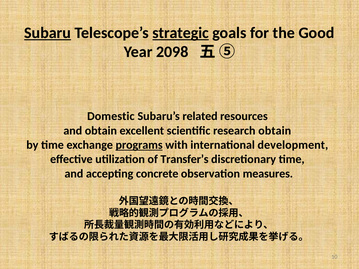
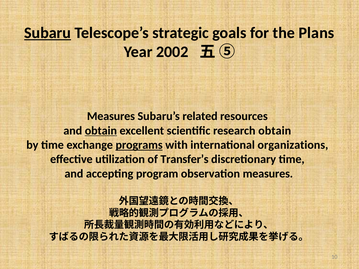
strategic underline: present -> none
Good: Good -> Plans
2098: 2098 -> 2002
Domestic at (111, 116): Domestic -> Measures
obtain at (101, 131) underline: none -> present
development: development -> organizations
concrete: concrete -> program
